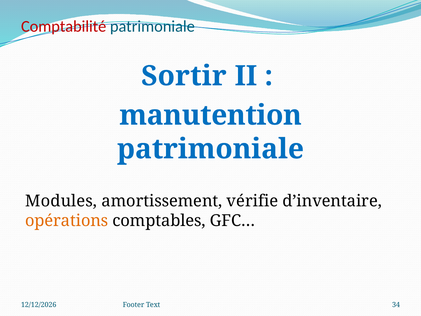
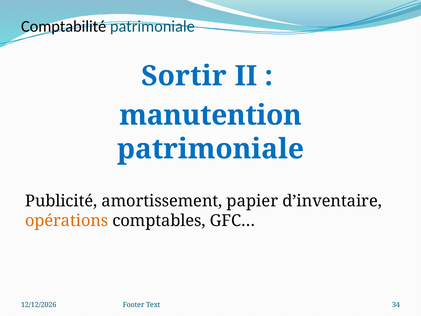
Comptabilité colour: red -> black
Modules: Modules -> Publicité
vérifie: vérifie -> papier
